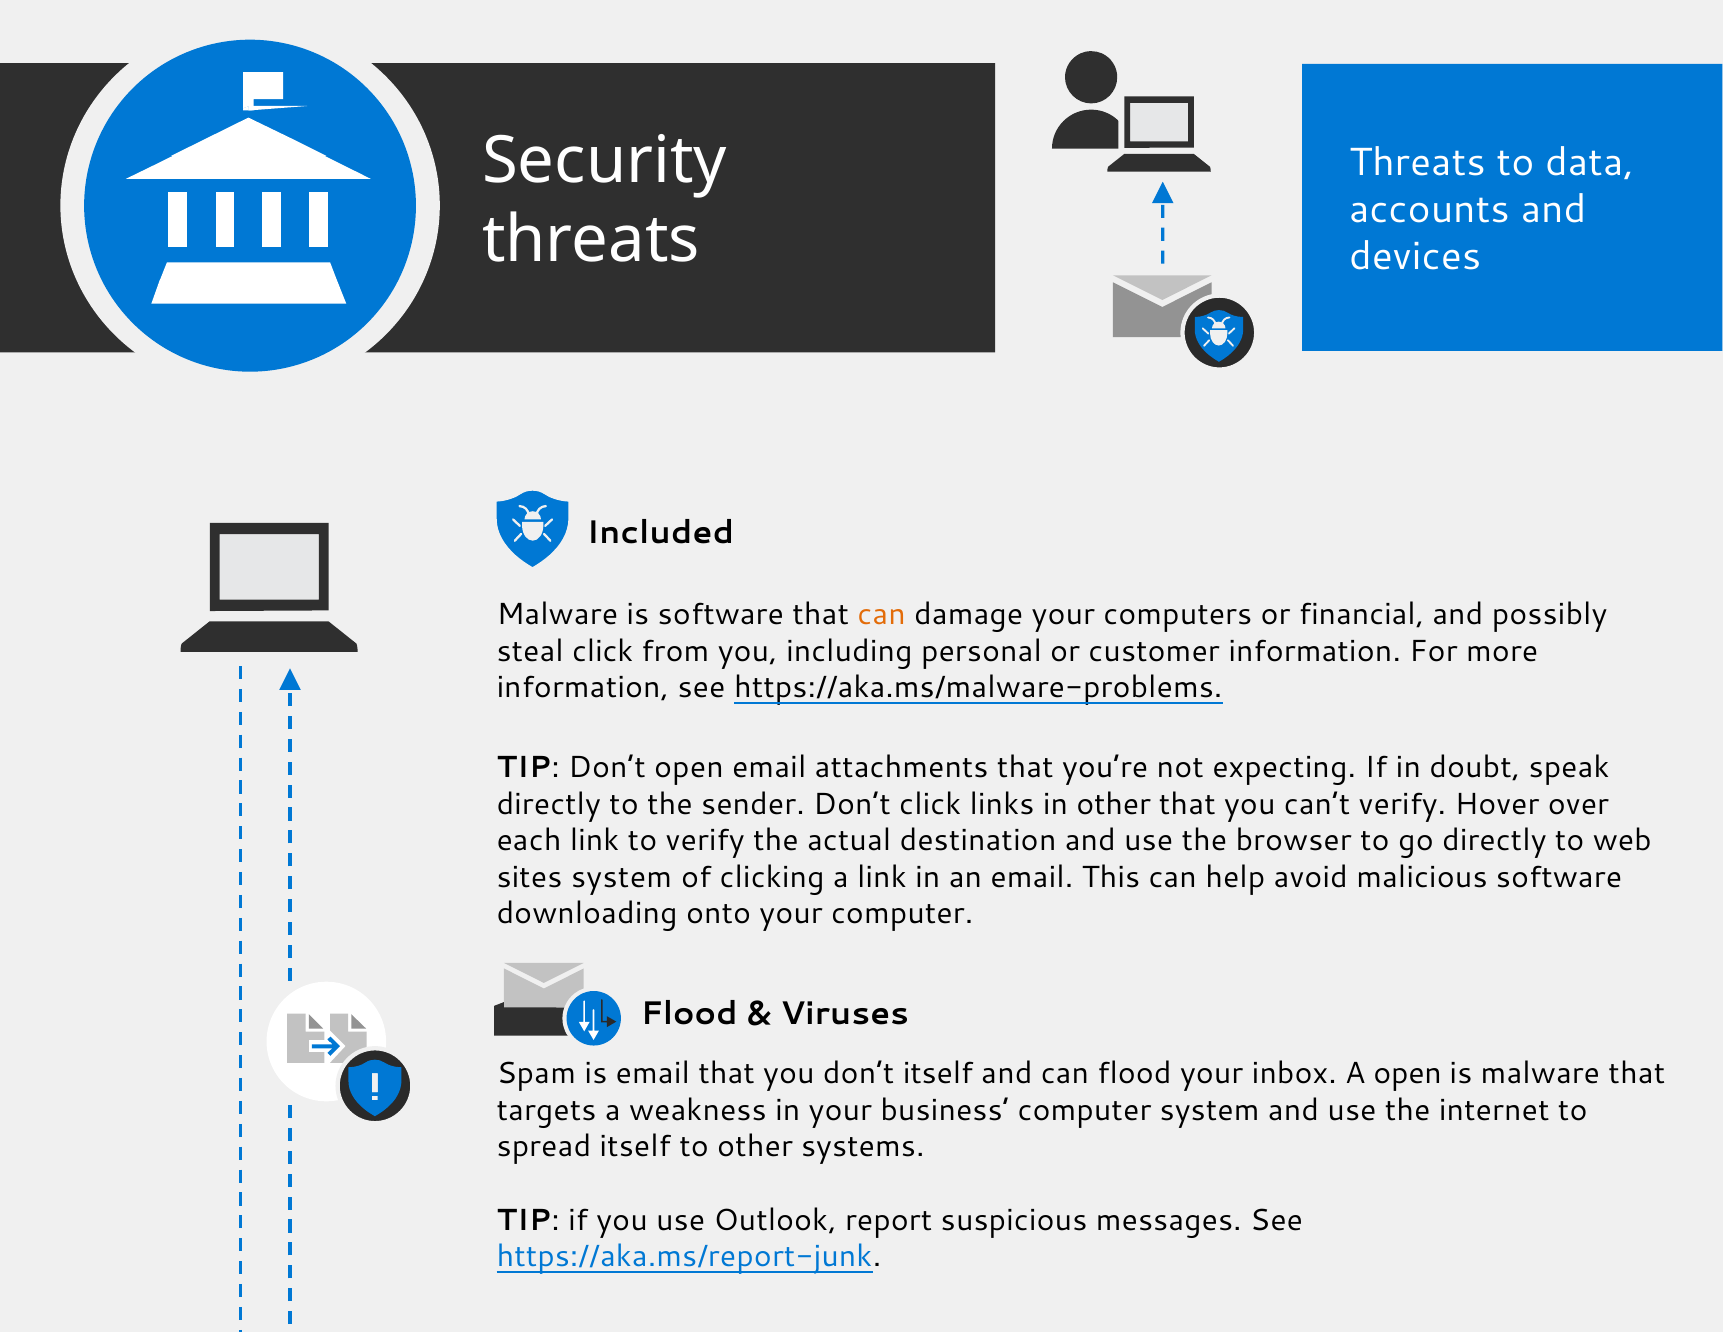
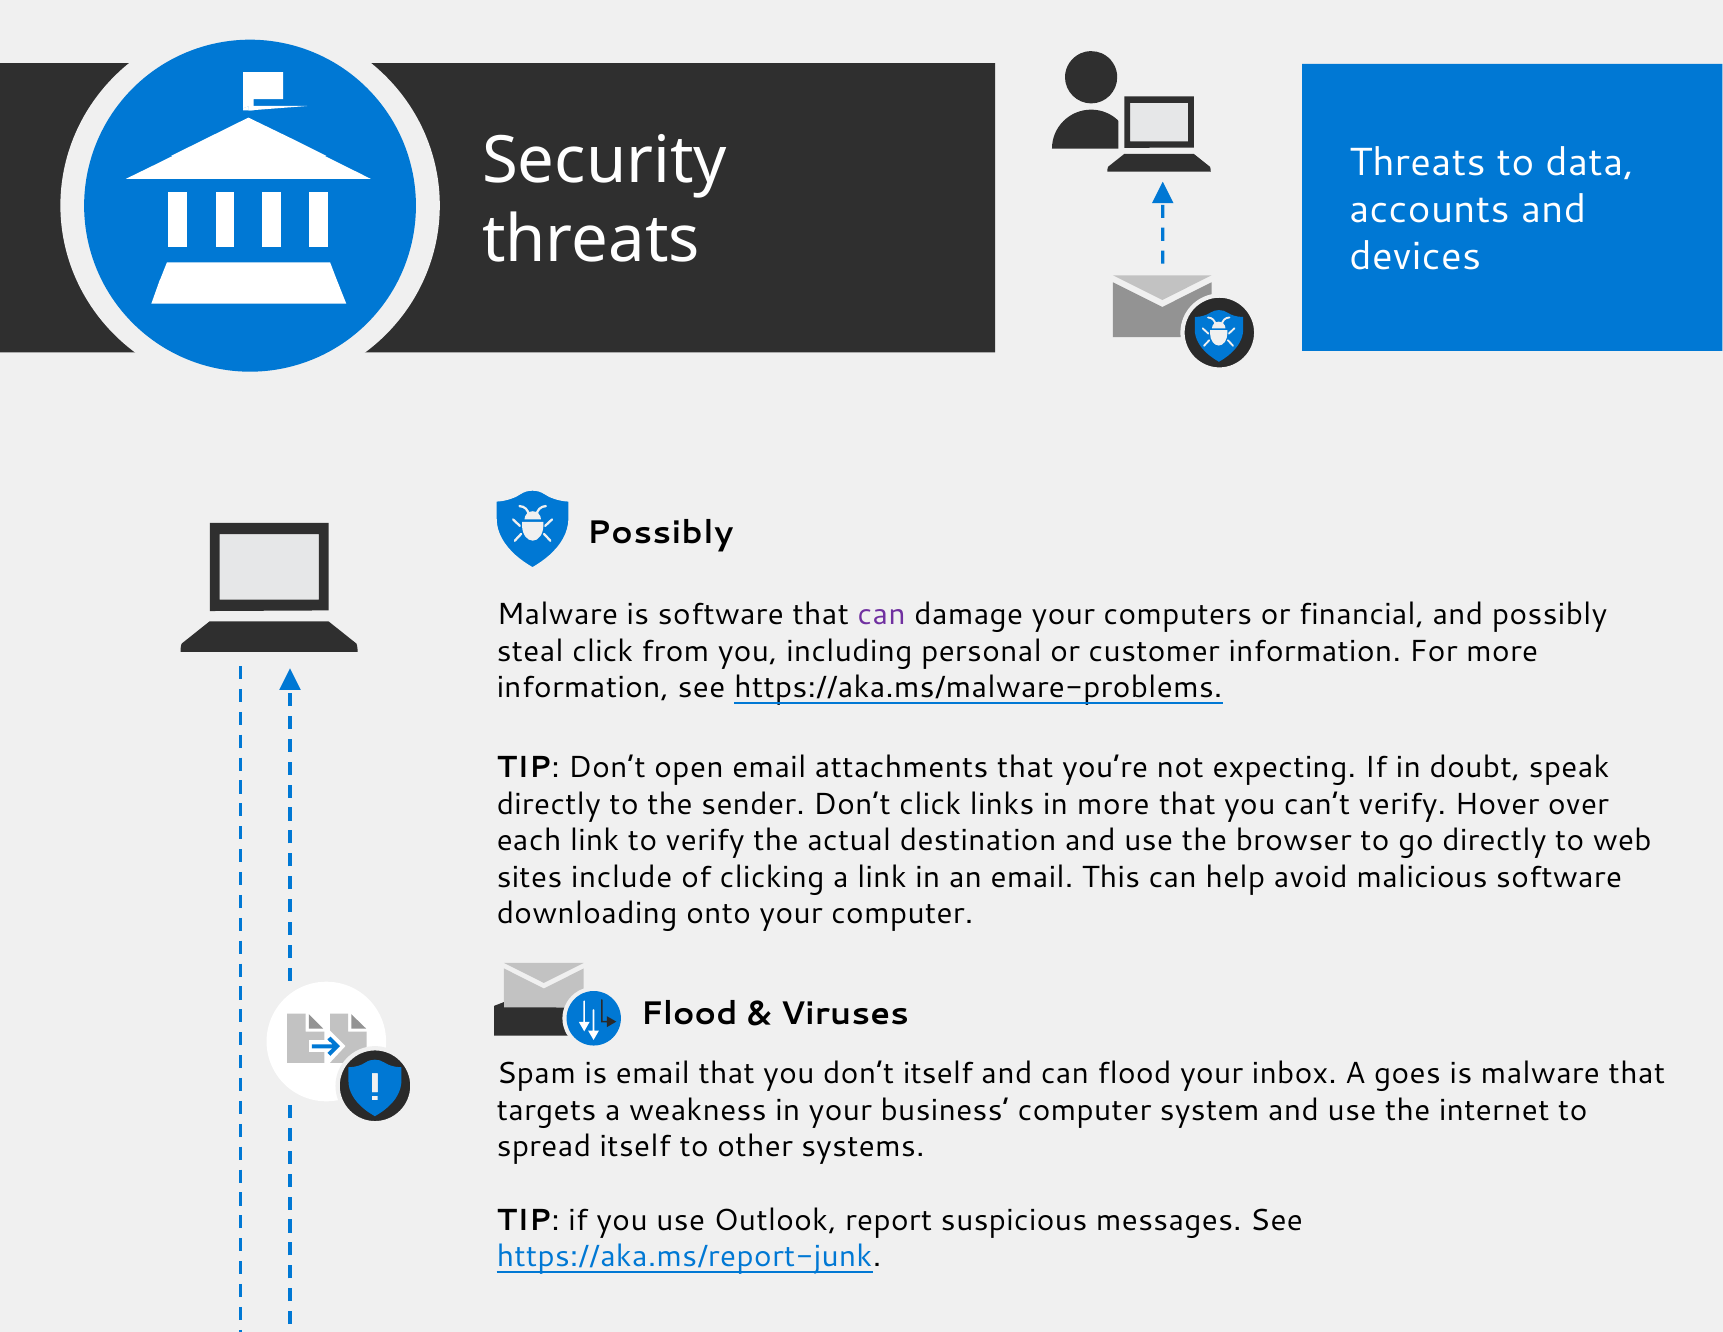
Included at (660, 533): Included -> Possibly
can at (882, 614) colour: orange -> purple
in other: other -> more
sites system: system -> include
A open: open -> goes
